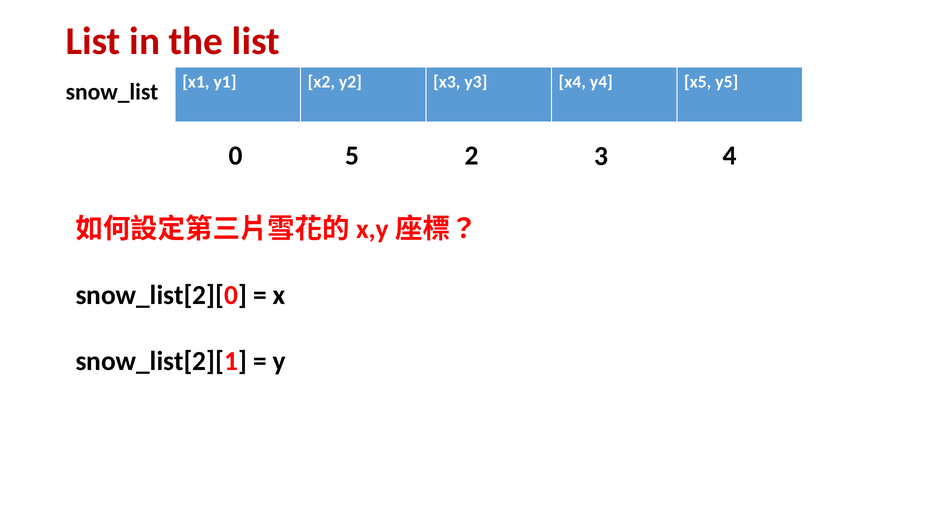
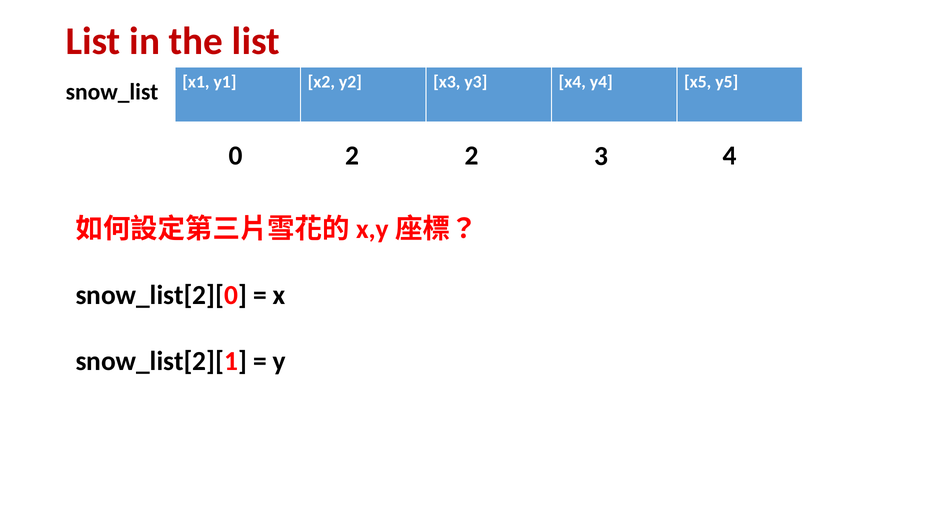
0 5: 5 -> 2
